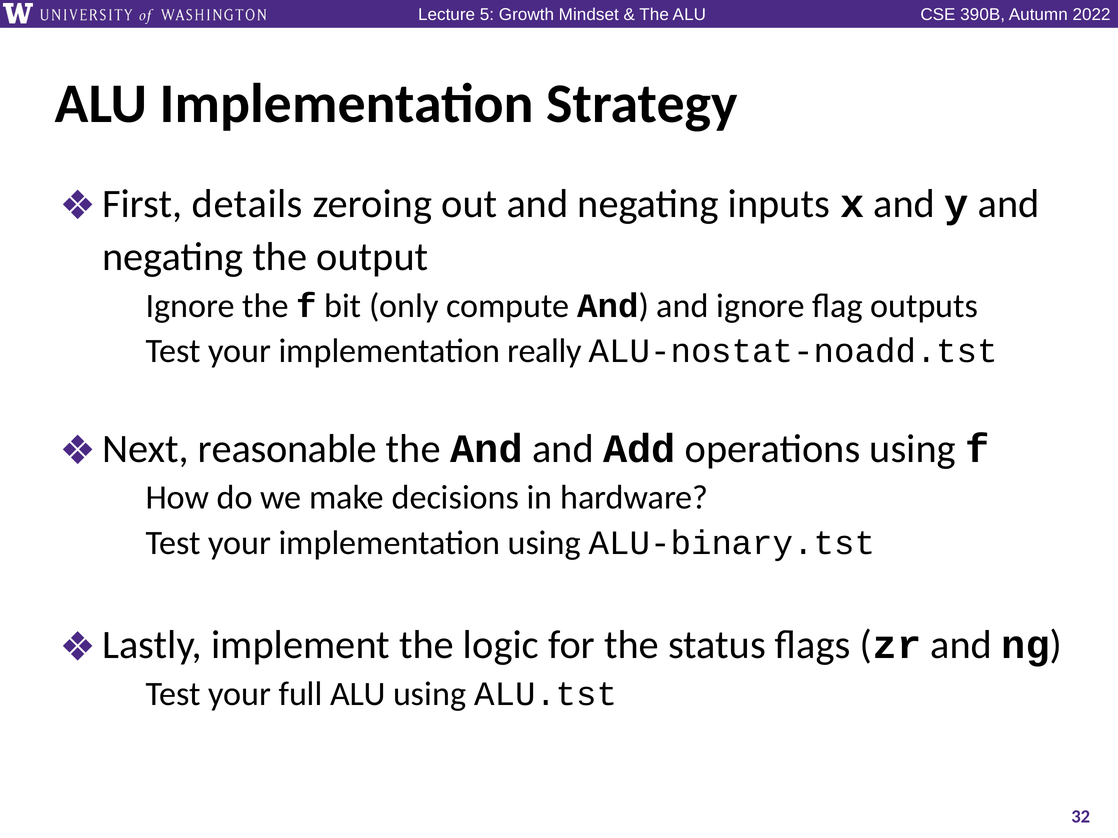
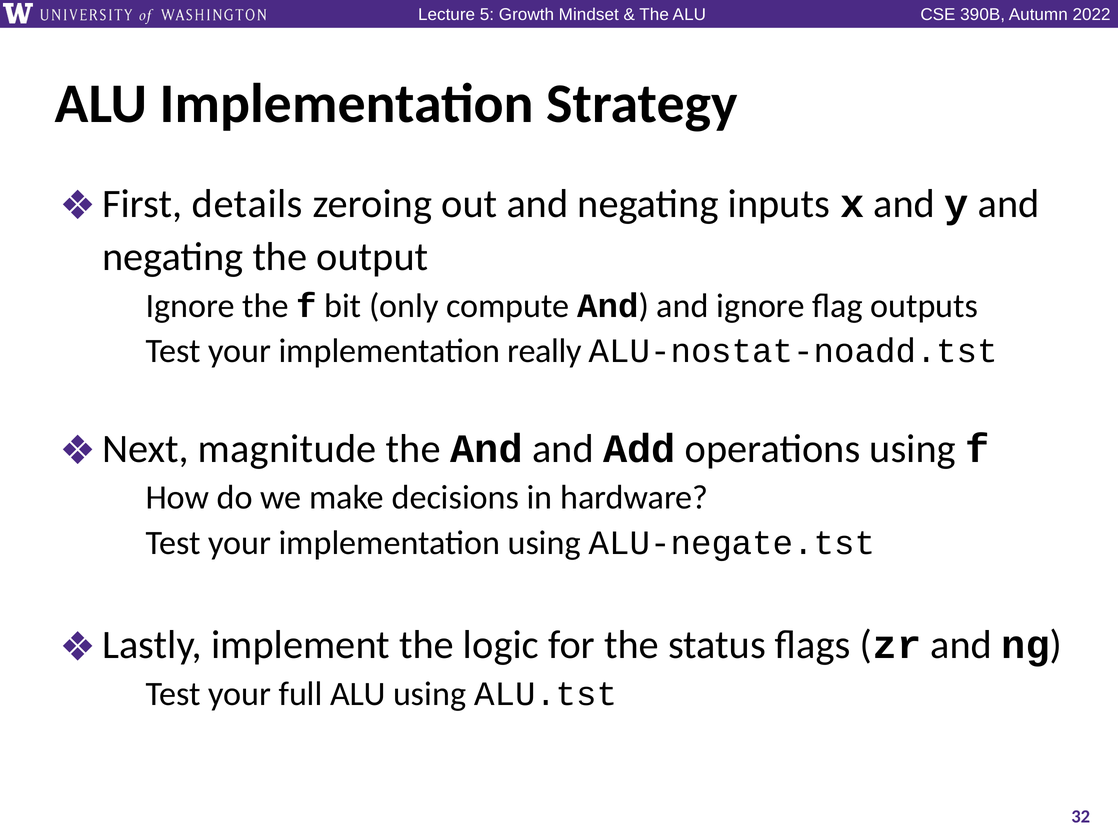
reasonable: reasonable -> magnitude
ALU-binary.tst: ALU-binary.tst -> ALU-negate.tst
